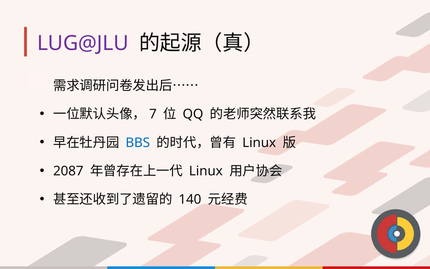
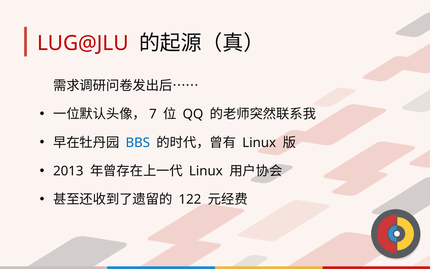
LUG@JLU colour: purple -> red
2087: 2087 -> 2013
140: 140 -> 122
